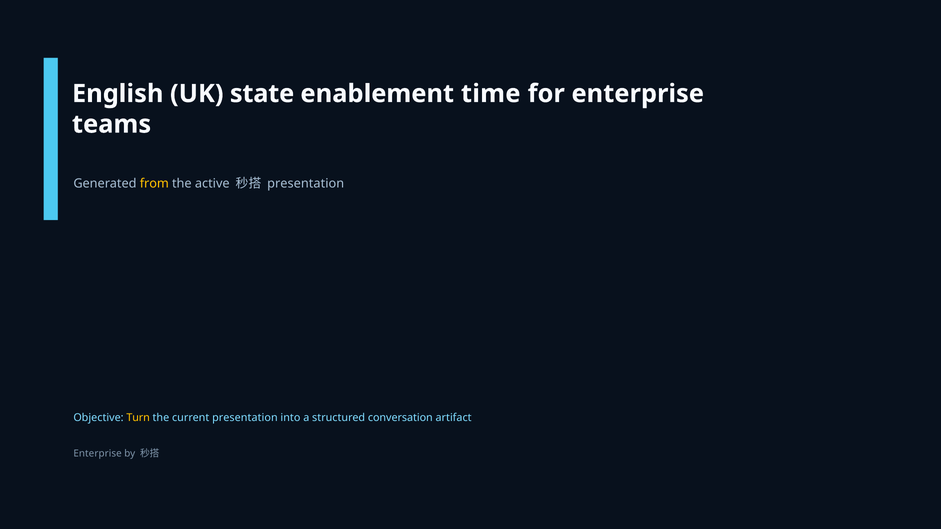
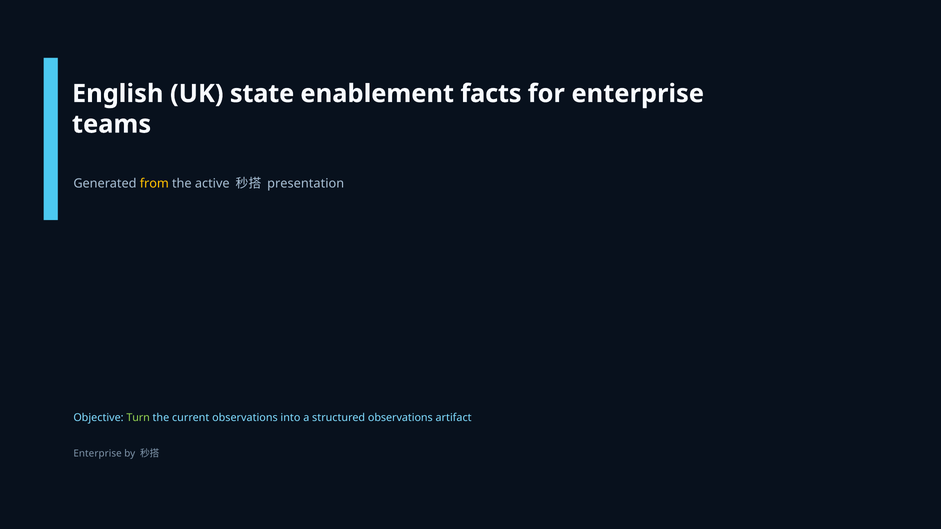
time: time -> facts
Turn colour: yellow -> light green
current presentation: presentation -> observations
structured conversation: conversation -> observations
